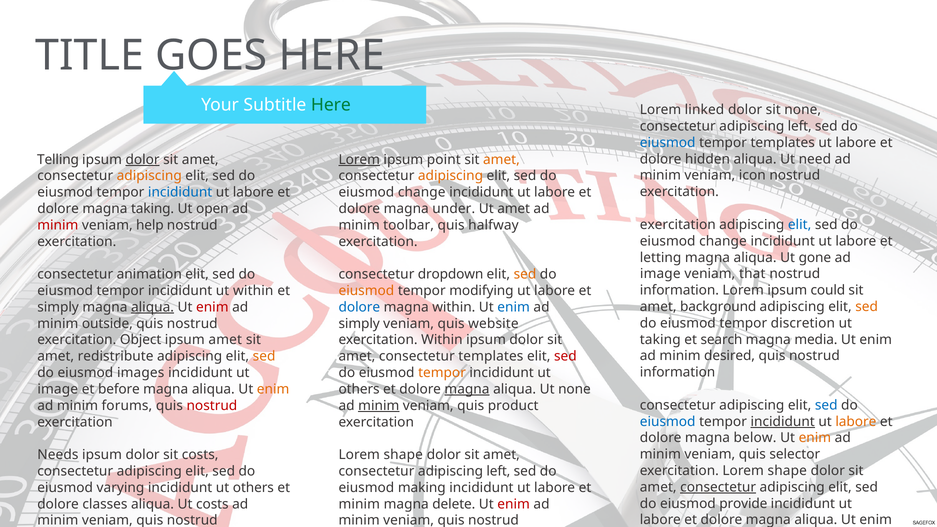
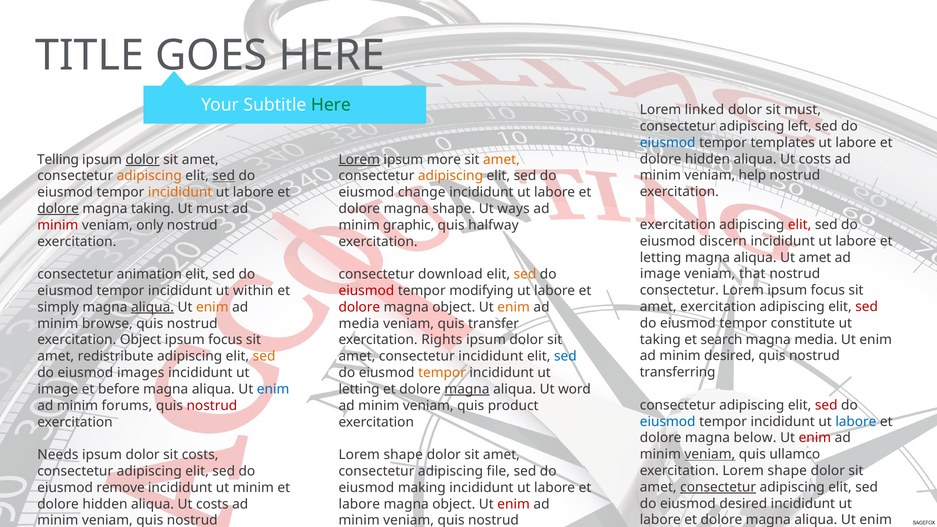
sit none: none -> must
need at (815, 159): need -> costs
point: point -> more
icon: icon -> help
sed at (224, 176) underline: none -> present
incididunt at (180, 192) colour: blue -> orange
dolore at (58, 209) underline: none -> present
Ut open: open -> must
magna under: under -> shape
Ut amet: amet -> ways
elit at (800, 225) colour: blue -> red
help: help -> only
toolbar: toolbar -> graphic
change at (723, 241): change -> discern
Ut gone: gone -> amet
dropdown: dropdown -> download
information at (679, 290): information -> consectetur
Lorem ipsum could: could -> focus
eiusmod at (366, 291) colour: orange -> red
amet background: background -> exercitation
sed at (867, 307) colour: orange -> red
enim at (212, 307) colour: red -> orange
dolore at (359, 307) colour: blue -> red
within at (454, 307): within -> object
enim at (514, 307) colour: blue -> orange
discretion: discretion -> constitute
outside: outside -> browse
simply at (359, 324): simply -> media
website: website -> transfer
amet at (225, 340): amet -> focus
exercitation Within: Within -> Rights
consectetur templates: templates -> incididunt
sed at (565, 356) colour: red -> blue
information at (678, 372): information -> transferring
enim at (273, 389) colour: orange -> blue
others at (359, 389): others -> letting
Ut none: none -> word
sed at (826, 405) colour: blue -> red
minim at (379, 406) underline: present -> none
incididunt at (783, 422) underline: present -> none
labore at (856, 422) colour: orange -> blue
enim at (815, 438) colour: orange -> red
veniam at (710, 454) underline: none -> present
selector: selector -> ullamco
left at (498, 471): left -> file
varying: varying -> remove
others at (253, 488): others -> minim
eiusmod provide: provide -> desired
classes at (105, 504): classes -> hidden
minim at (359, 504): minim -> labore
delete at (454, 504): delete -> object
